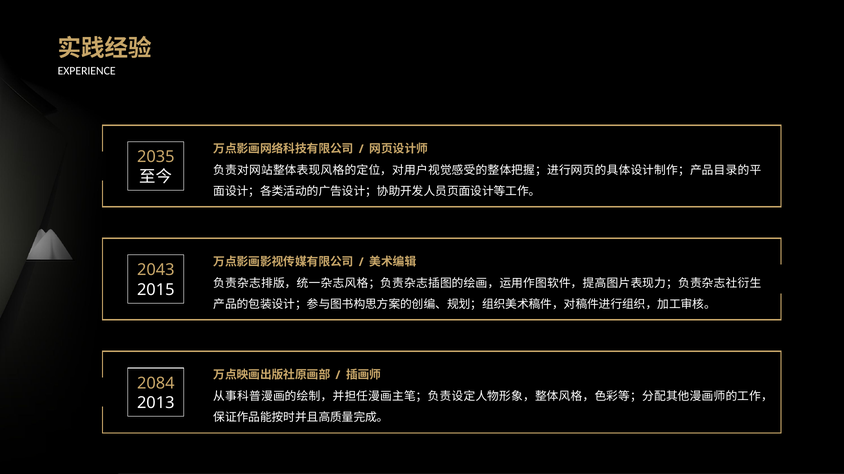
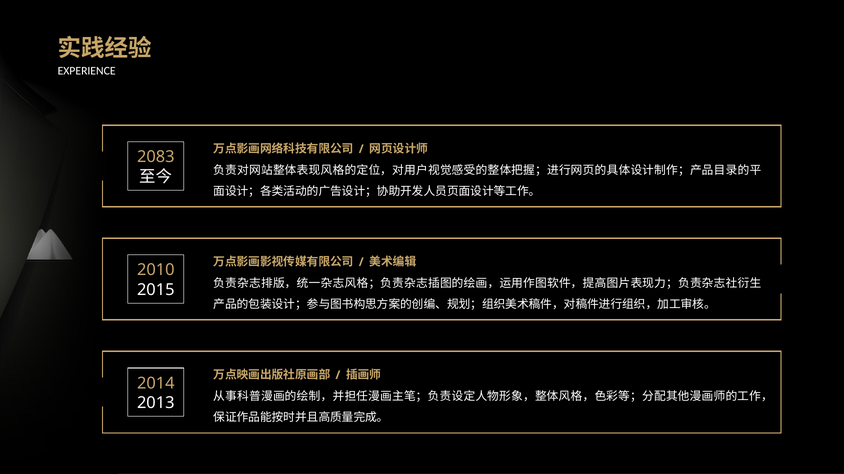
2035: 2035 -> 2083
2043: 2043 -> 2010
2084: 2084 -> 2014
